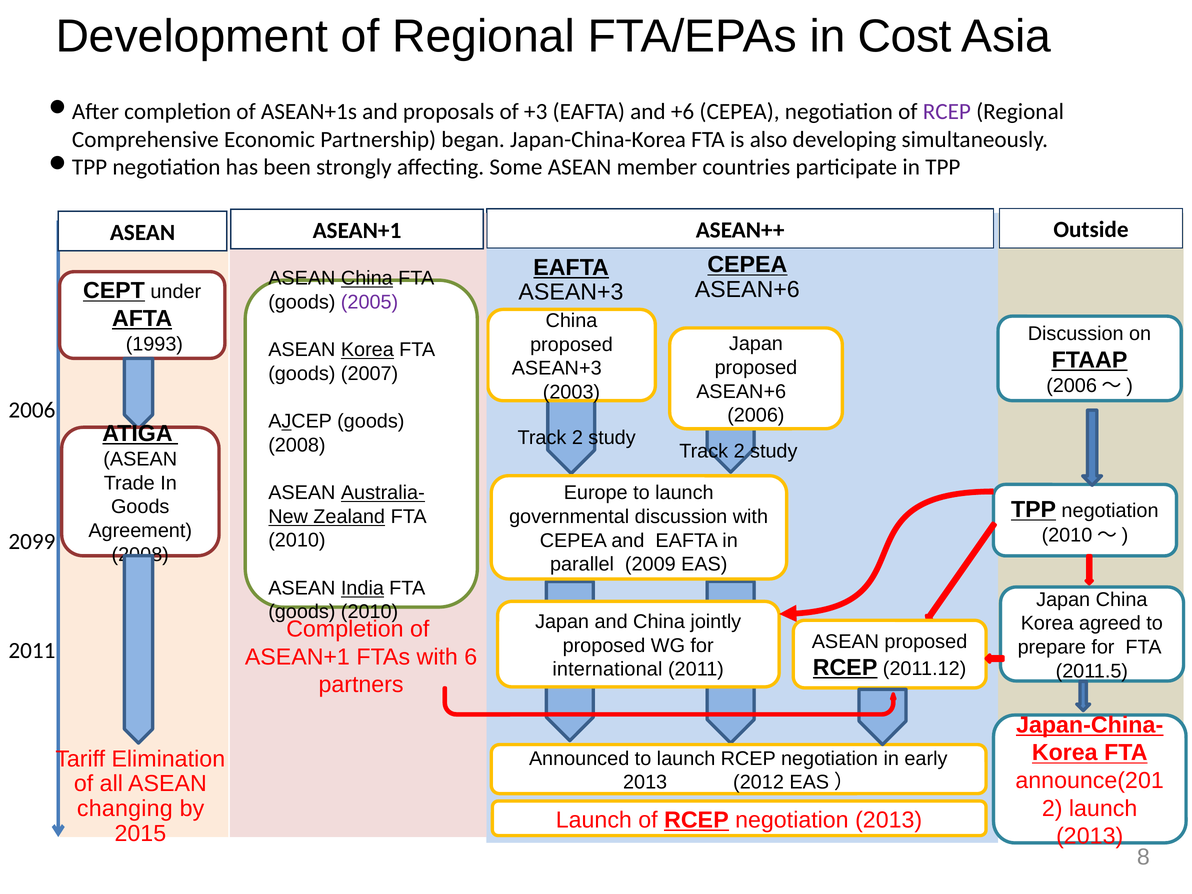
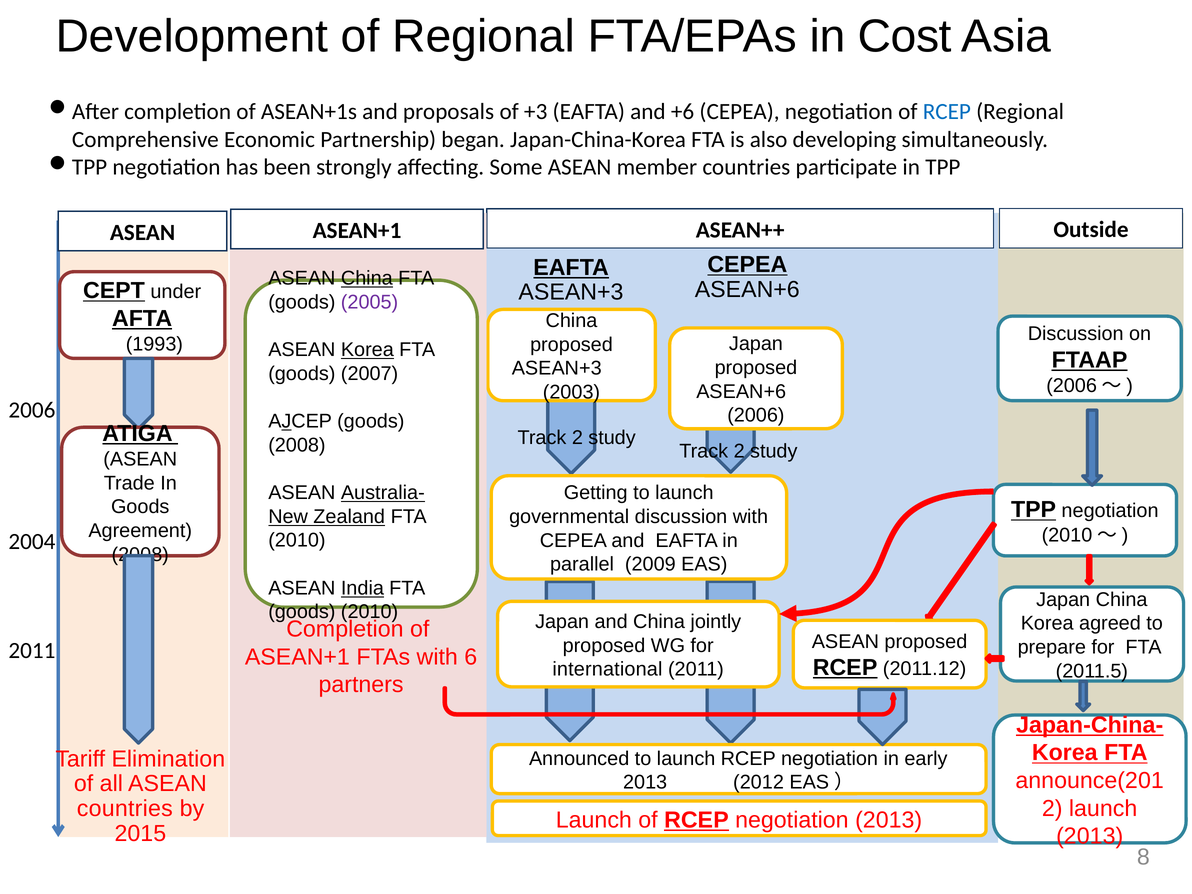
RCEP at (947, 112) colour: purple -> blue
Europe: Europe -> Getting
2099: 2099 -> 2004
changing at (125, 809): changing -> countries
